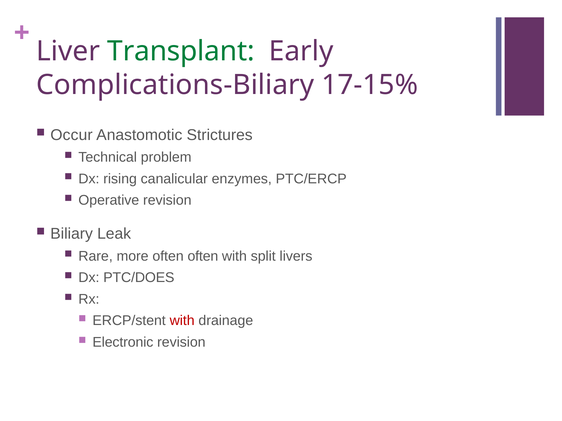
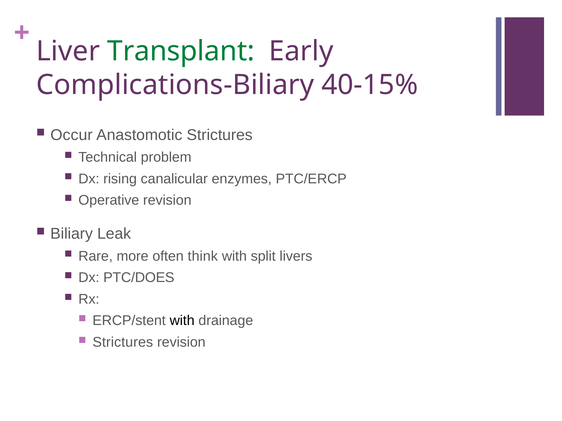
17-15%: 17-15% -> 40-15%
often often: often -> think
with at (182, 321) colour: red -> black
Electronic at (123, 343): Electronic -> Strictures
